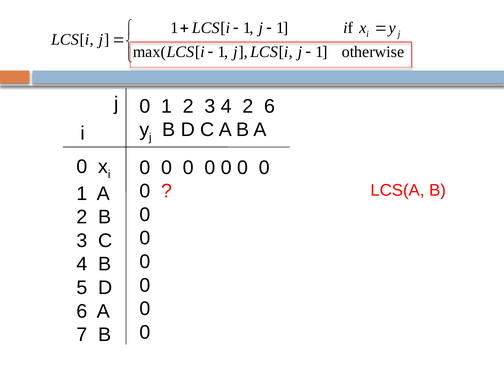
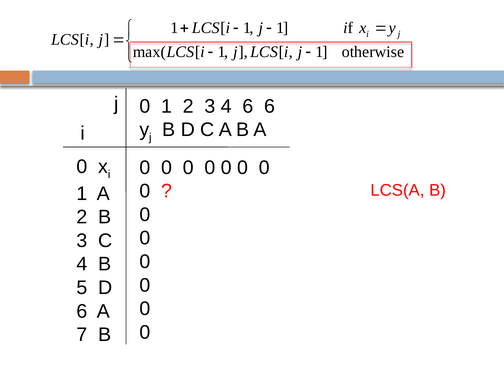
4 2: 2 -> 6
